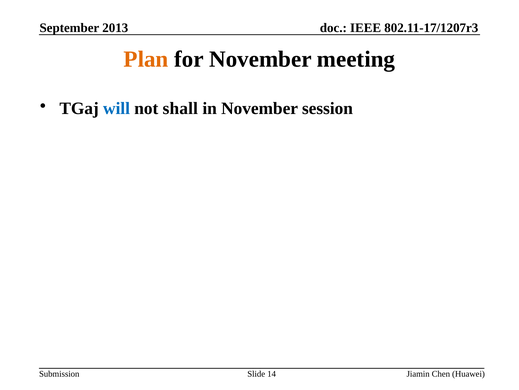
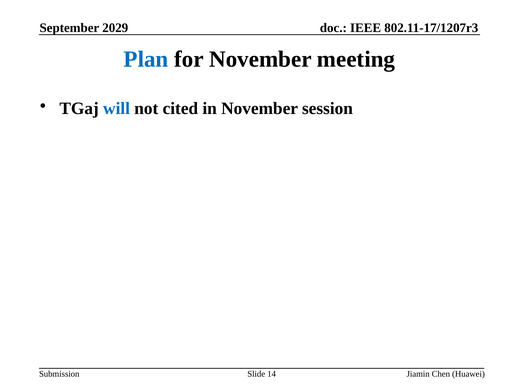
2013: 2013 -> 2029
Plan colour: orange -> blue
shall: shall -> cited
